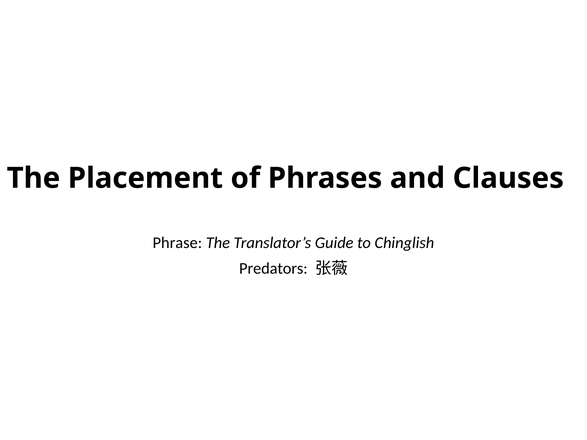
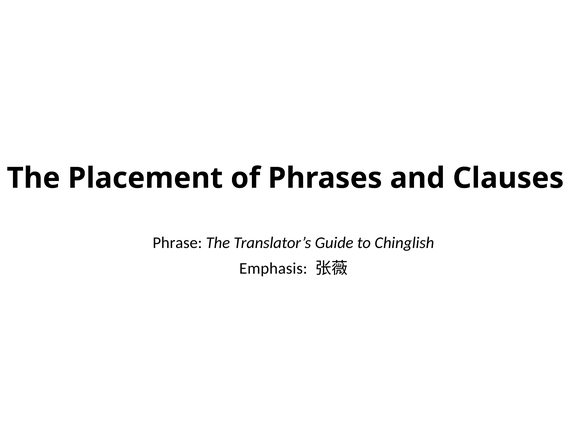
Predators: Predators -> Emphasis
